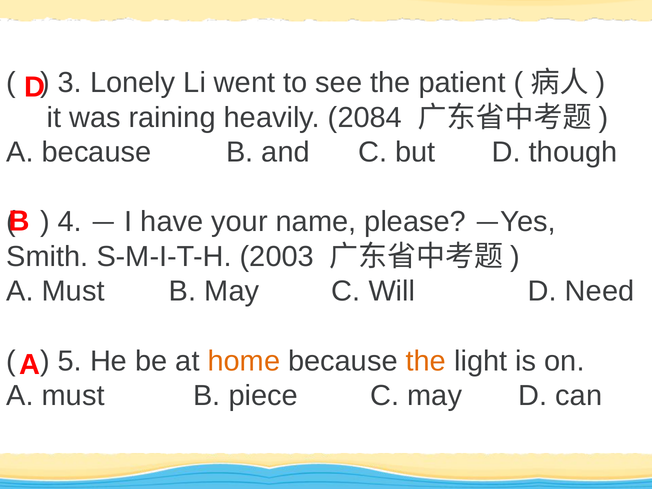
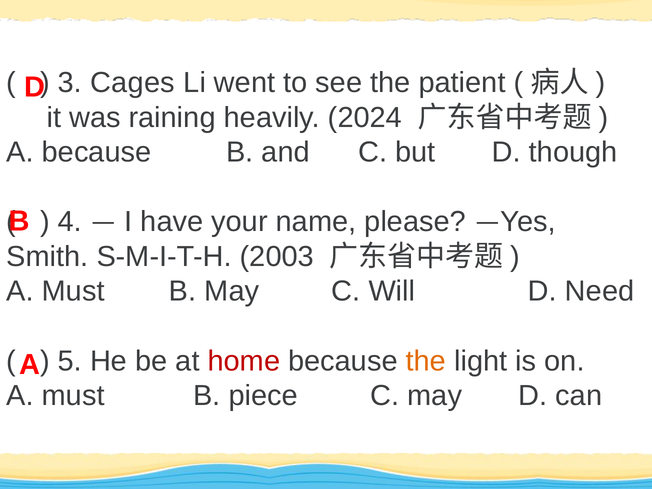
Lonely: Lonely -> Cages
2084: 2084 -> 2024
home colour: orange -> red
